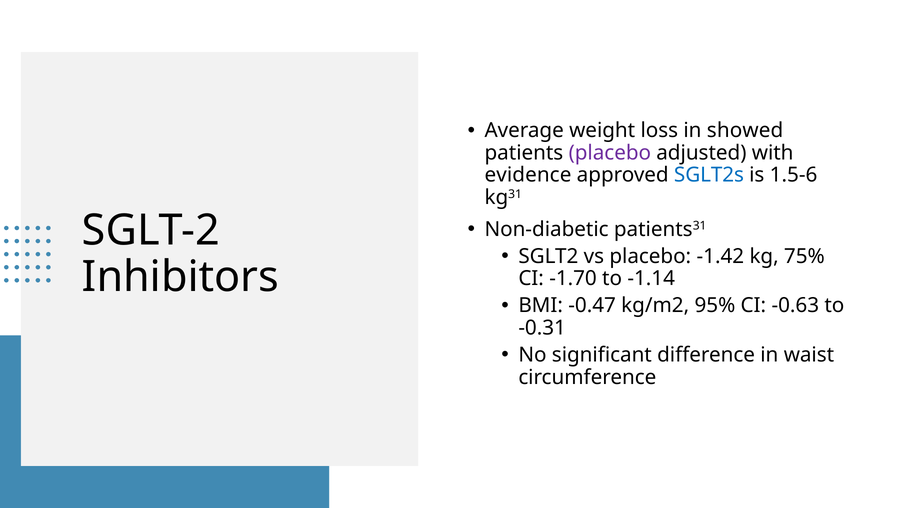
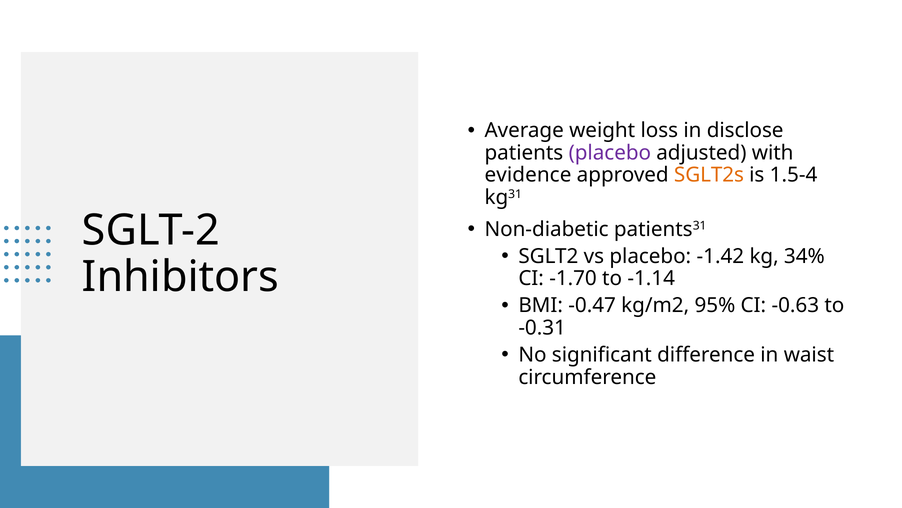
showed: showed -> disclose
SGLT2s colour: blue -> orange
1.5-6: 1.5-6 -> 1.5-4
75%: 75% -> 34%
